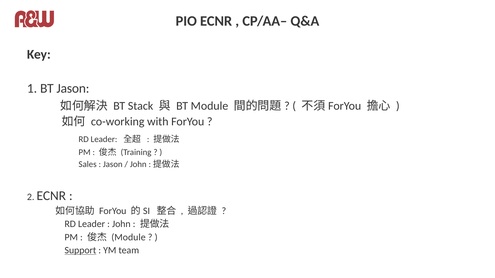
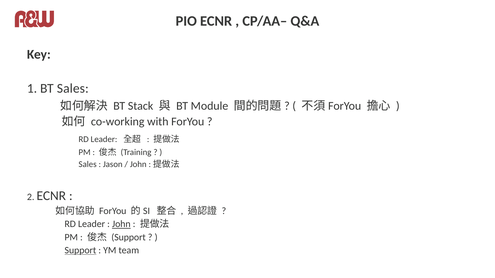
BT Jason: Jason -> Sales
John at (121, 224) underline: none -> present
Module at (128, 238): Module -> Support
